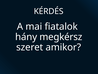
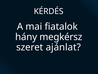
amikor: amikor -> ajánlat
